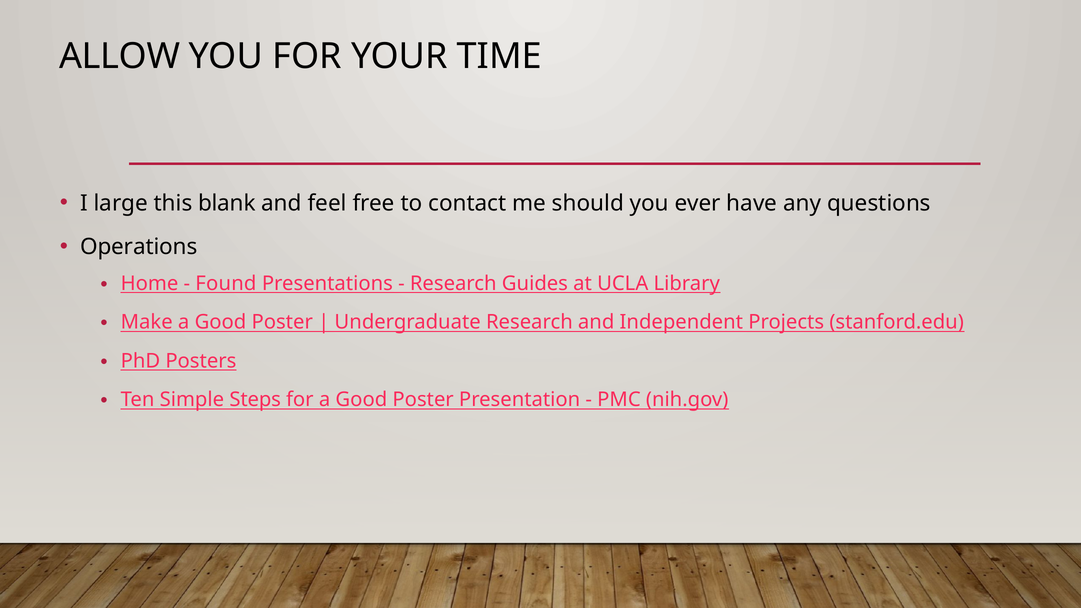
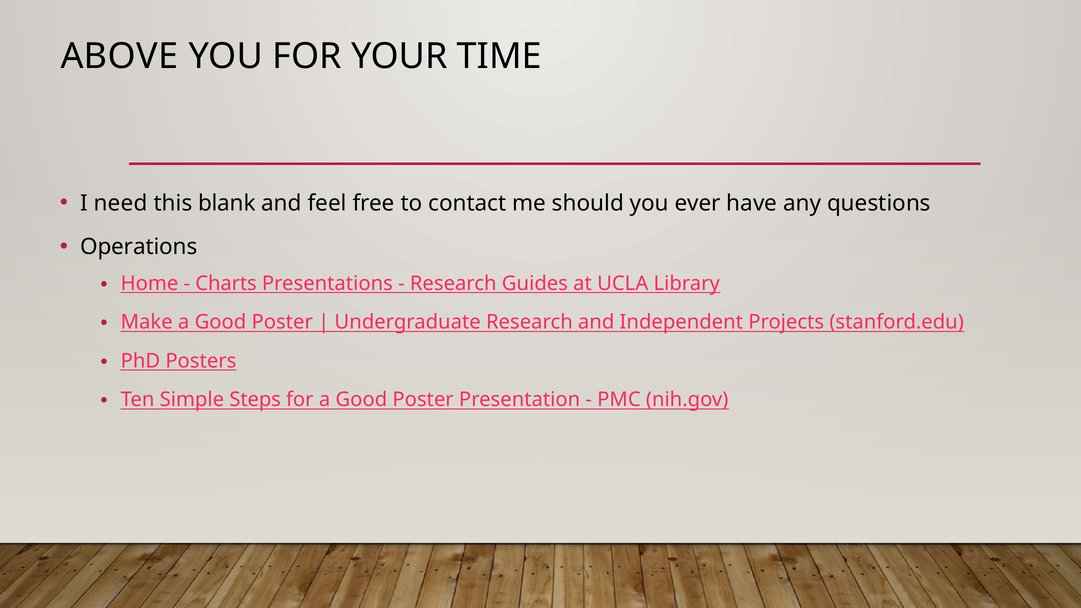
ALLOW: ALLOW -> ABOVE
large: large -> need
Found: Found -> Charts
